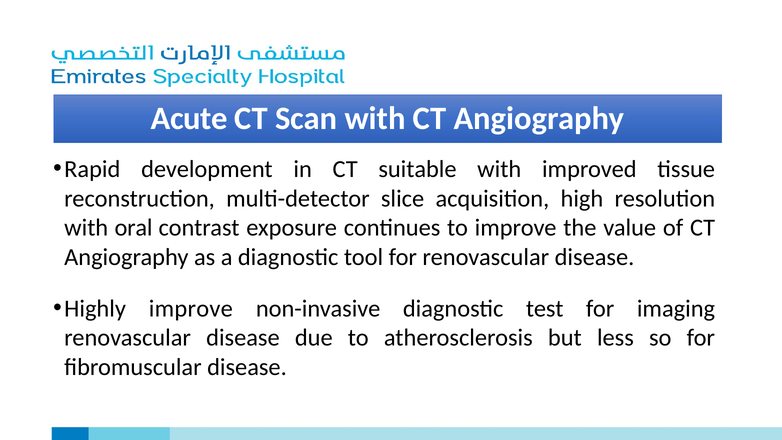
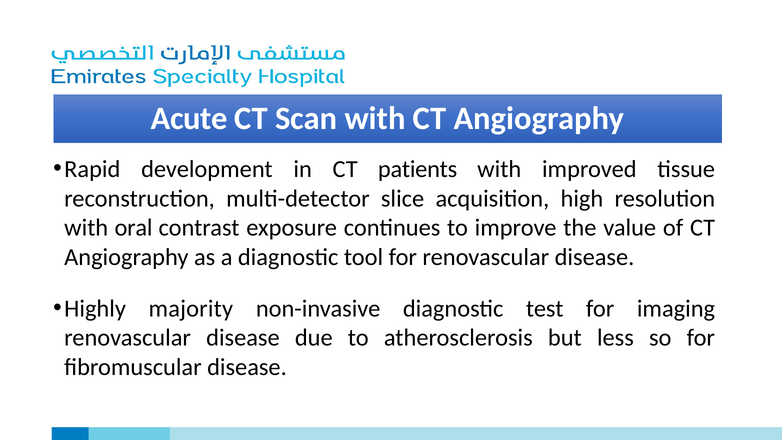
suitable: suitable -> patients
Highly improve: improve -> majority
